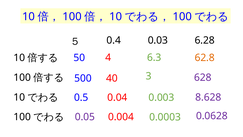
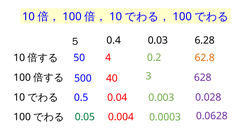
6.3: 6.3 -> 0.2
8.628: 8.628 -> 0.028
0.05 colour: purple -> green
